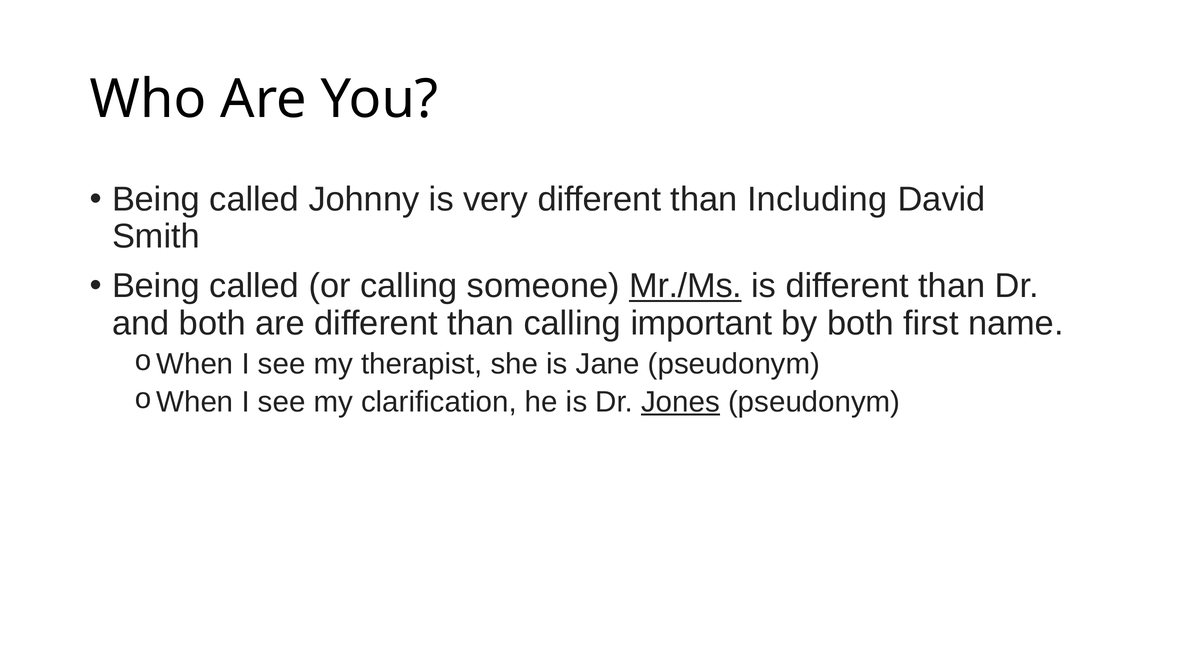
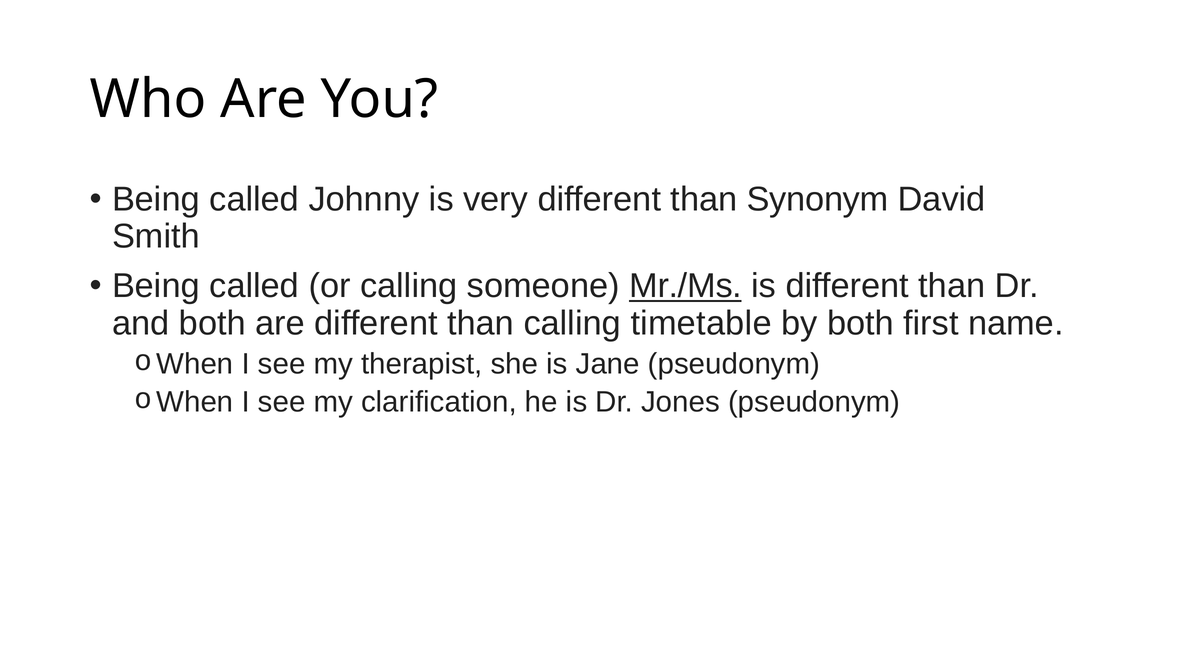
Including: Including -> Synonym
important: important -> timetable
Jones underline: present -> none
